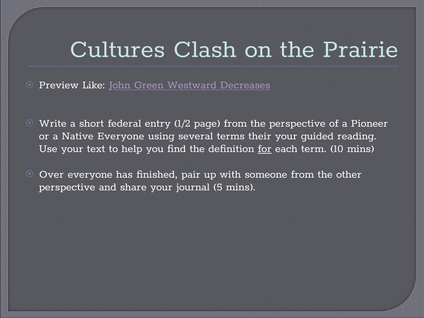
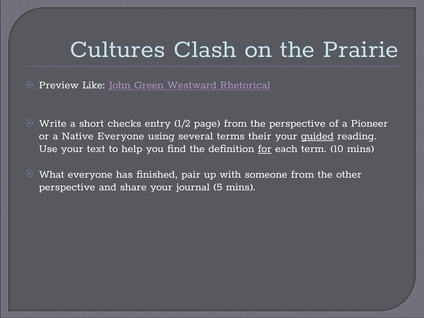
Decreases: Decreases -> Rhetorical
federal: federal -> checks
guided underline: none -> present
Over: Over -> What
